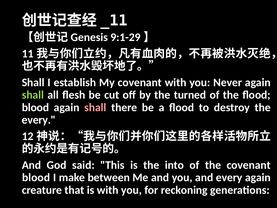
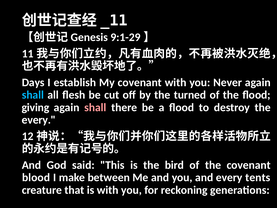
Shall at (33, 82): Shall -> Days
shall at (33, 95) colour: light green -> light blue
blood at (35, 107): blood -> giving
into: into -> bird
every again: again -> tents
